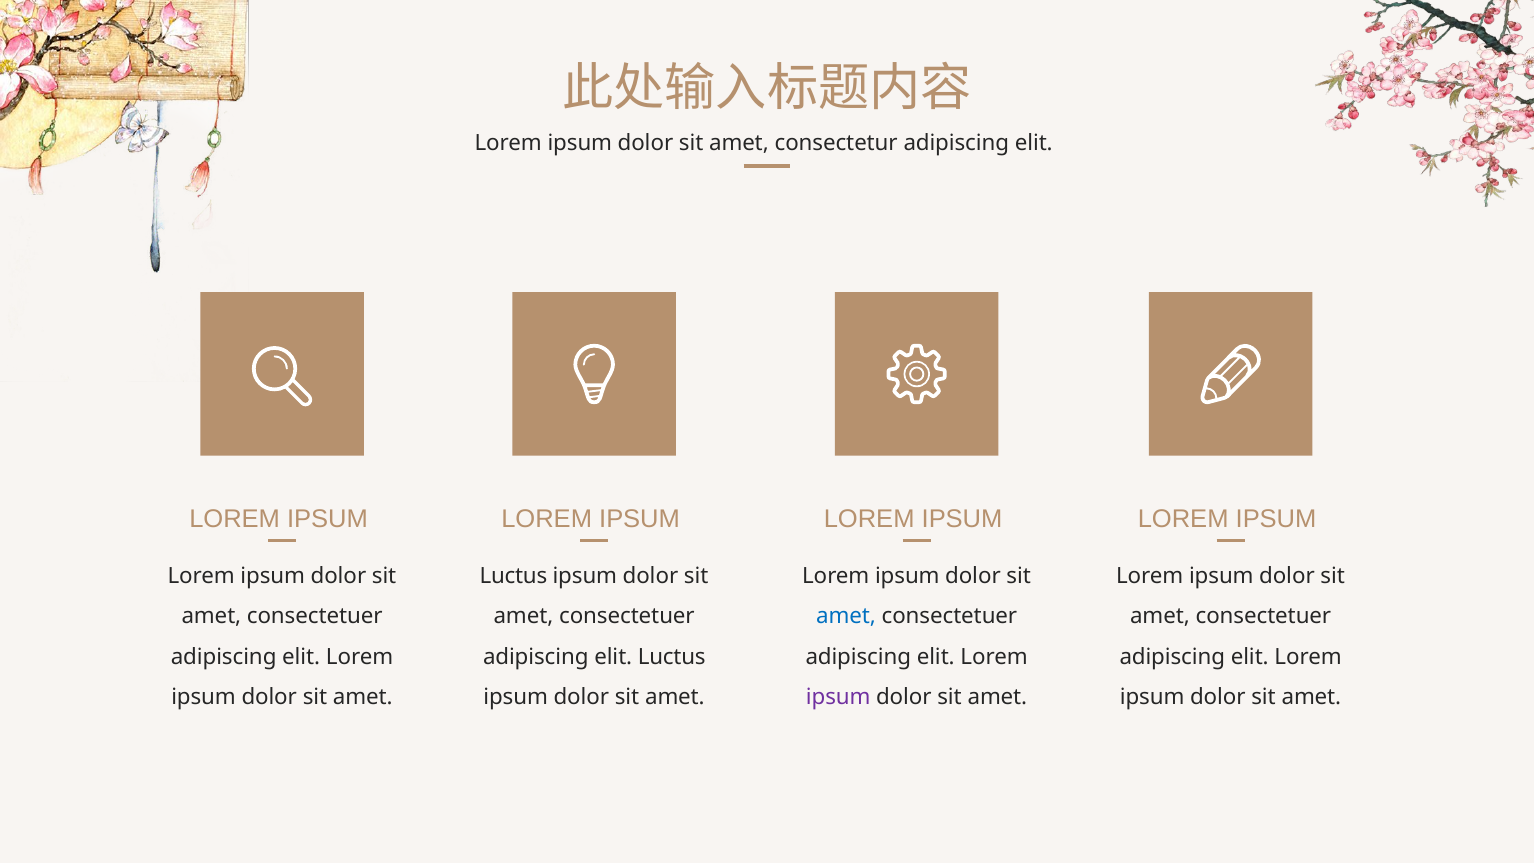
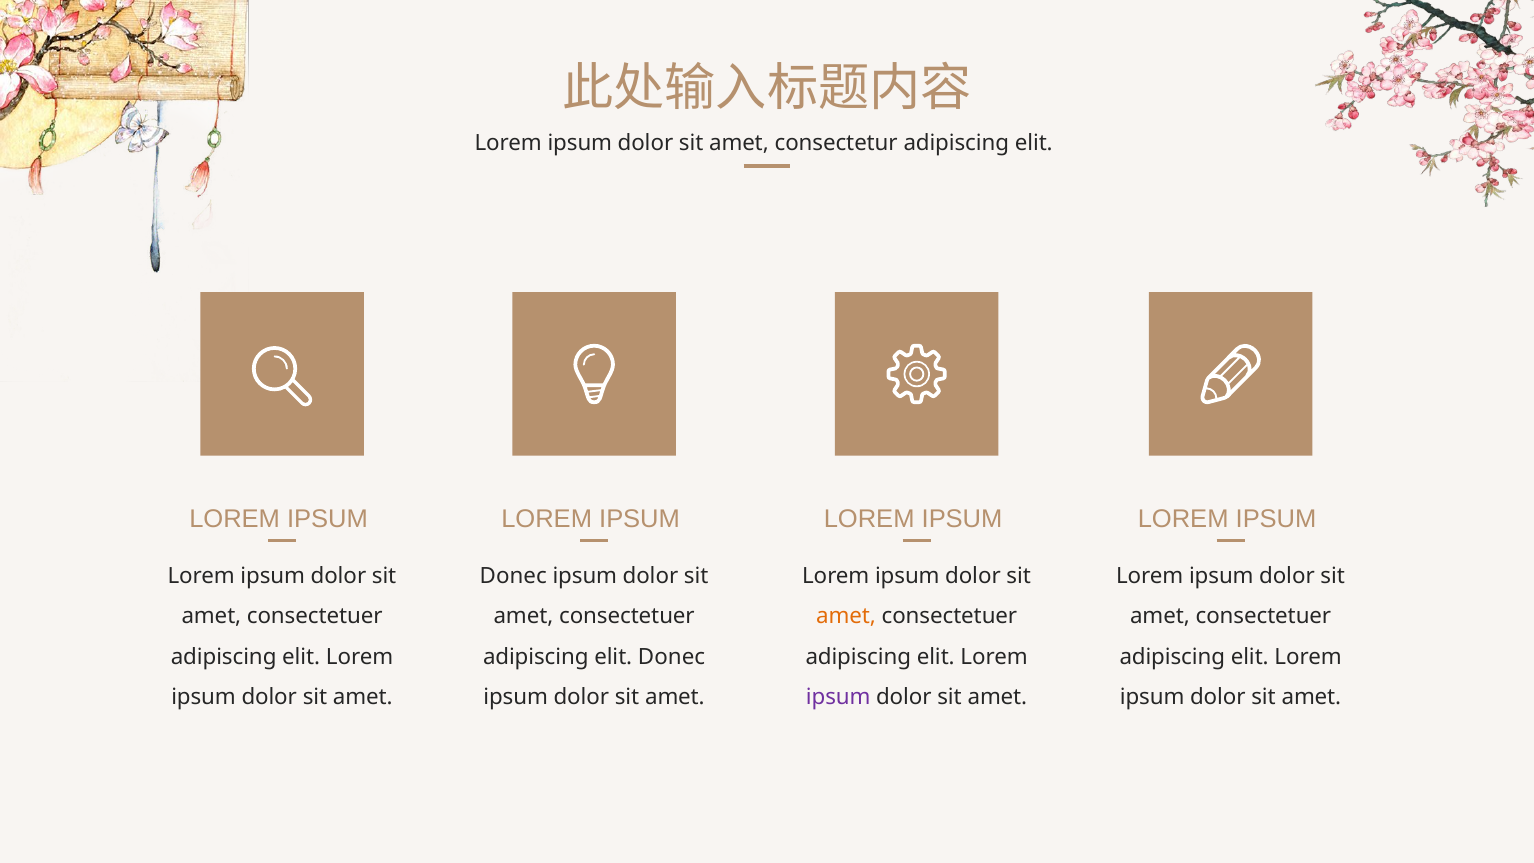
Luctus at (513, 576): Luctus -> Donec
amet at (846, 617) colour: blue -> orange
elit Luctus: Luctus -> Donec
